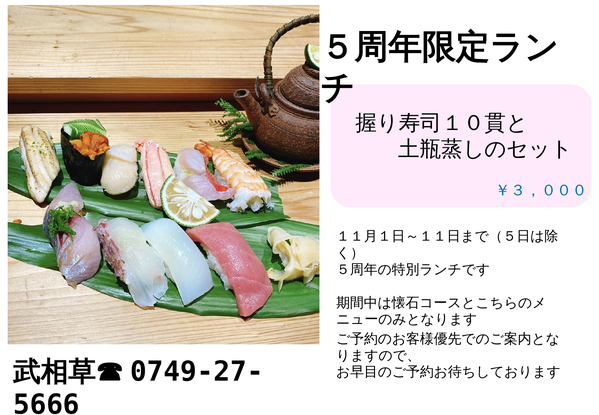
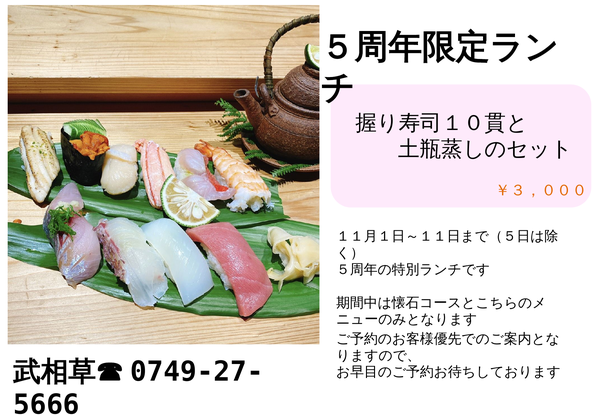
￥３，０００ colour: blue -> orange
